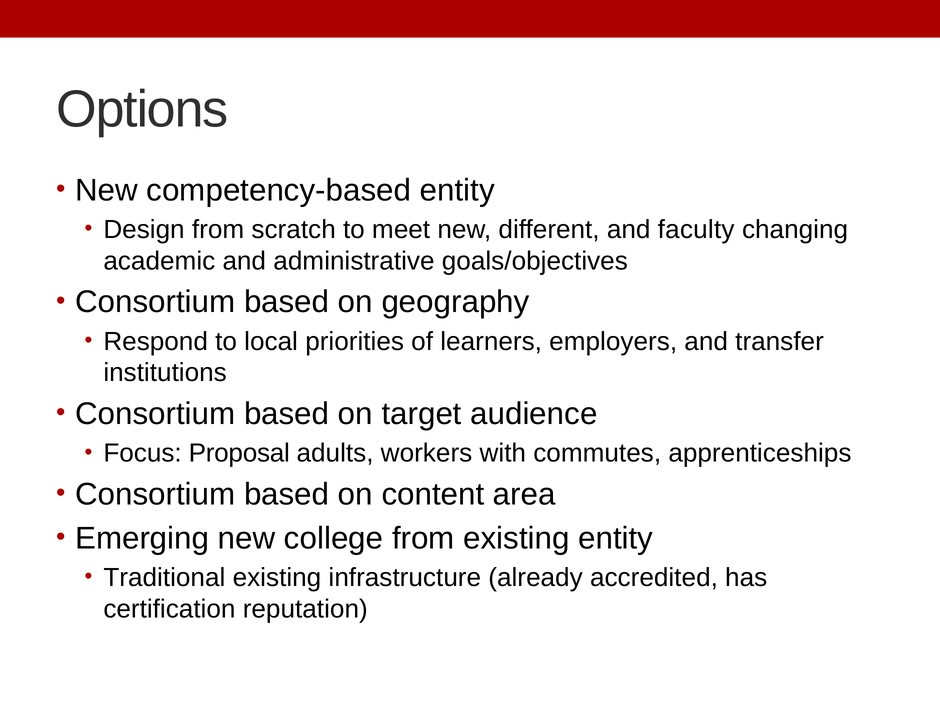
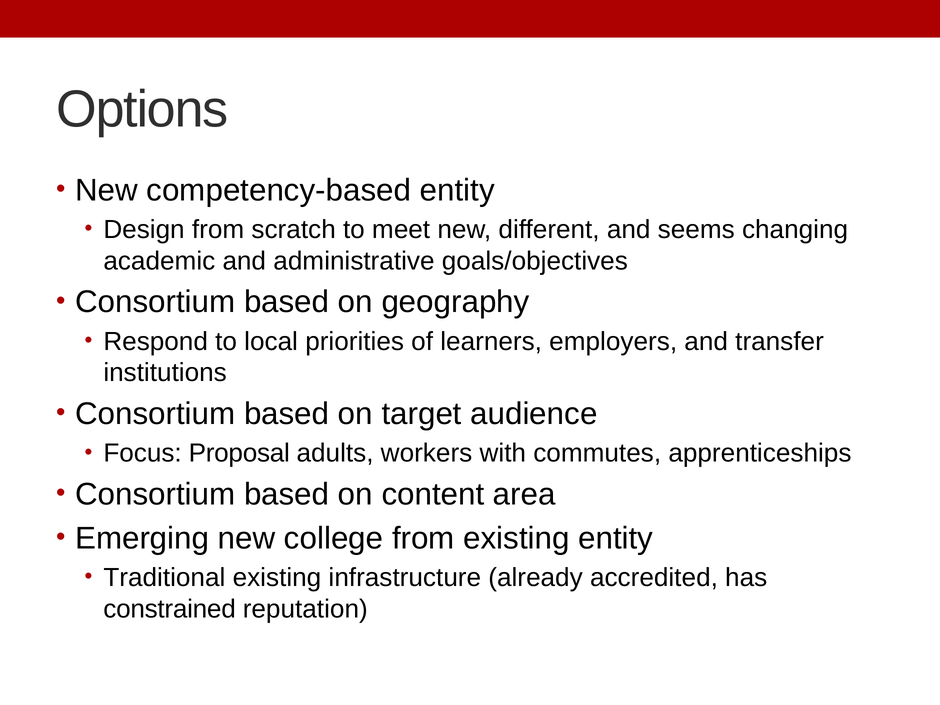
faculty: faculty -> seems
certification: certification -> constrained
